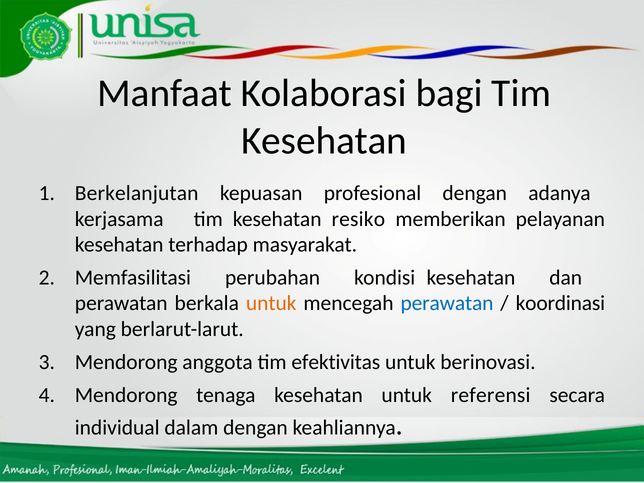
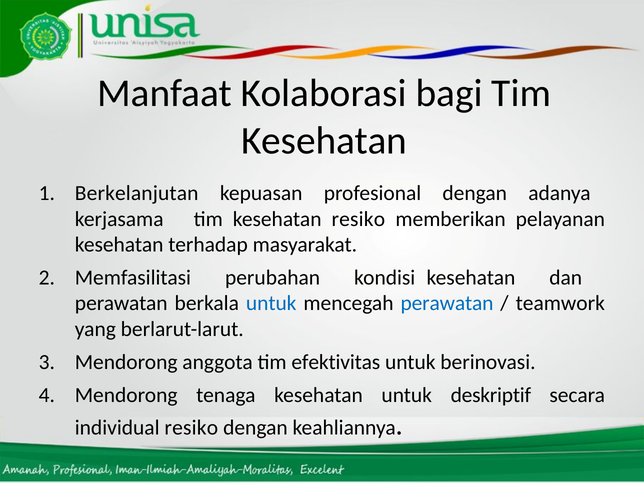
untuk at (271, 303) colour: orange -> blue
koordinasi: koordinasi -> teamwork
referensi: referensi -> deskriptif
individual dalam: dalam -> resiko
